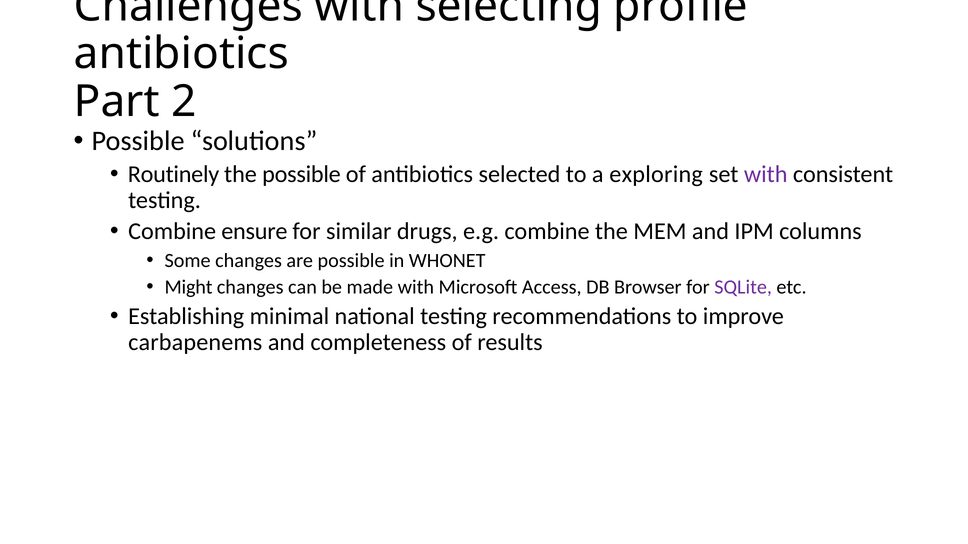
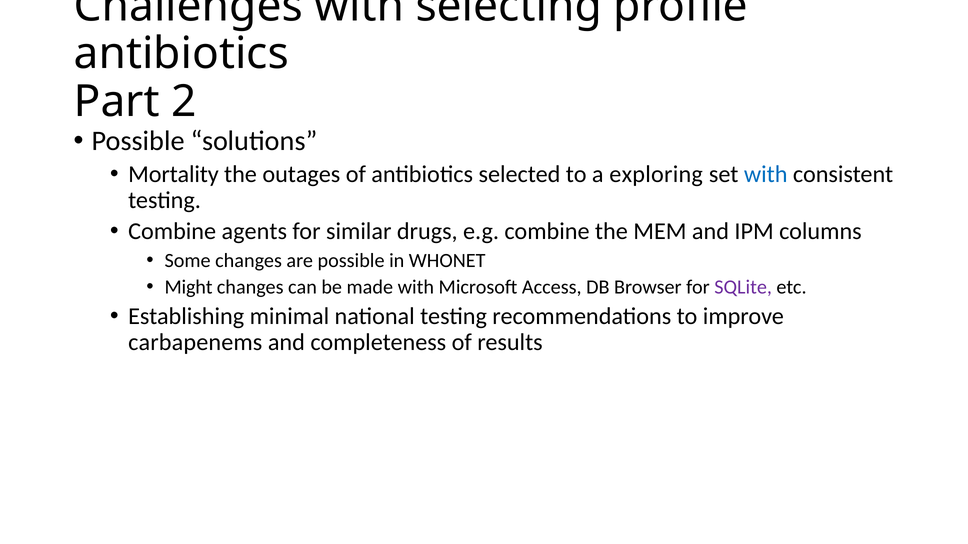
Routinely: Routinely -> Mortality
the possible: possible -> outages
with at (766, 174) colour: purple -> blue
ensure: ensure -> agents
